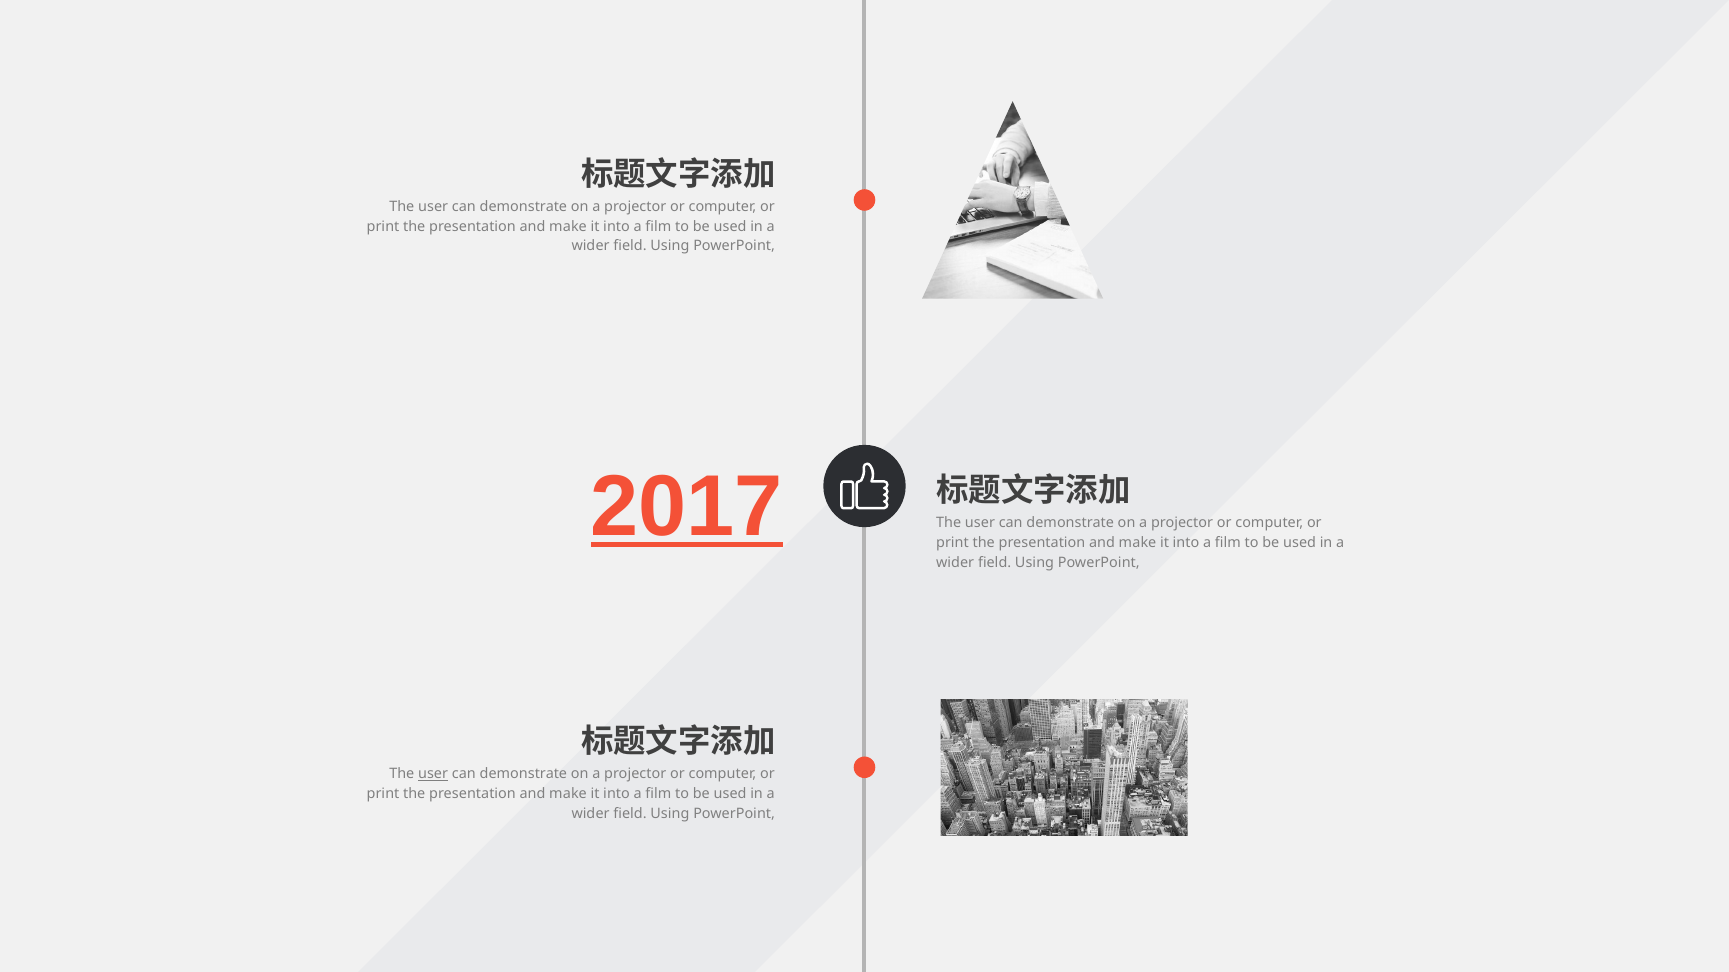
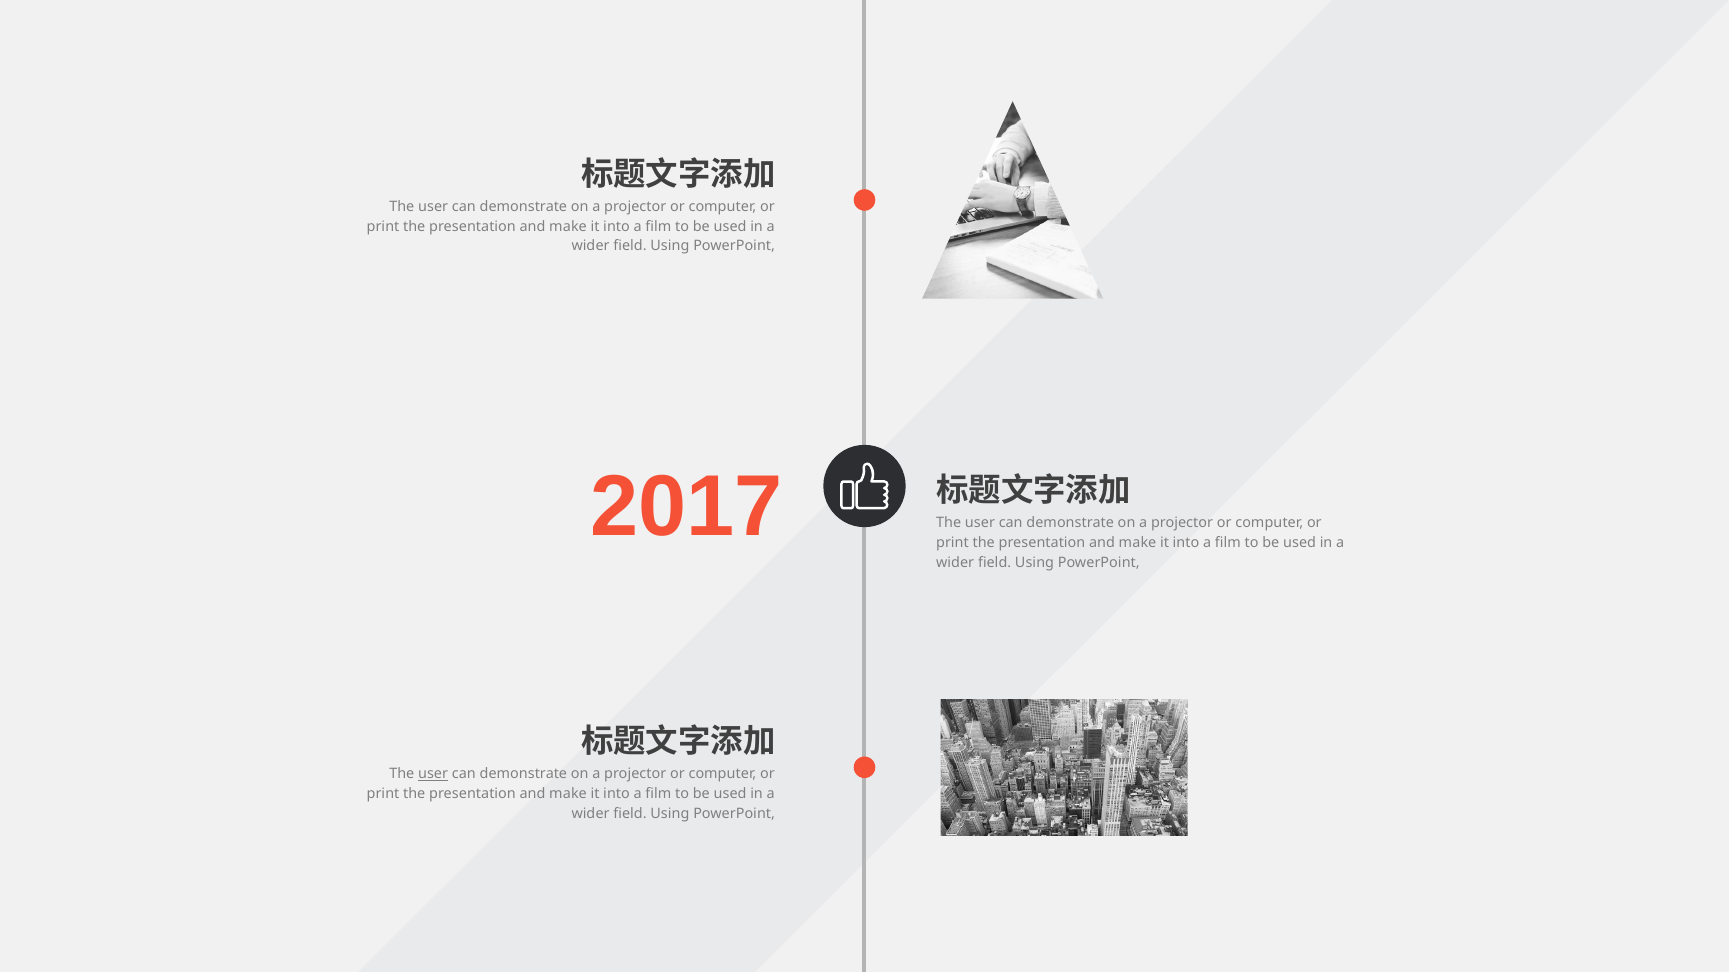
2017 underline: present -> none
